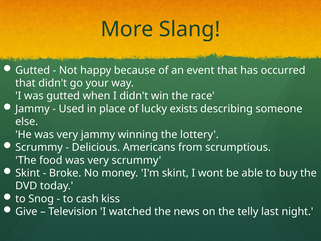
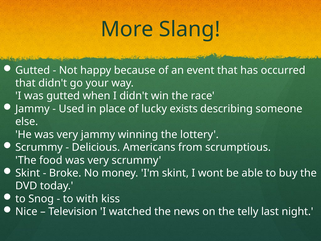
cash: cash -> with
Give: Give -> Nice
